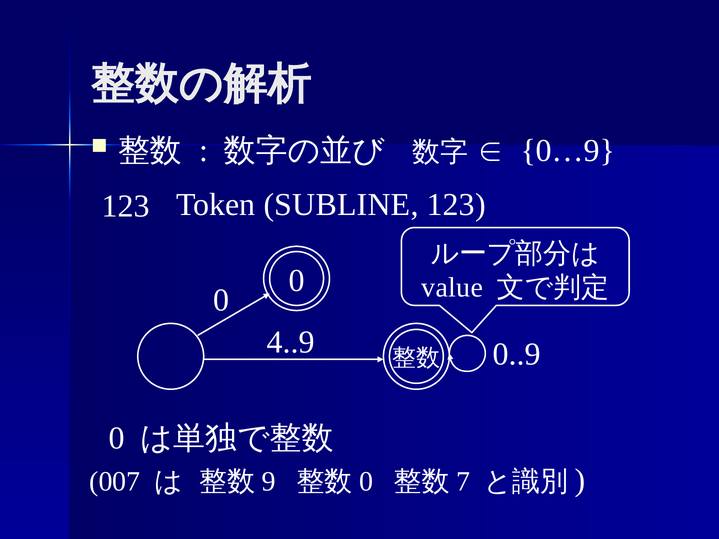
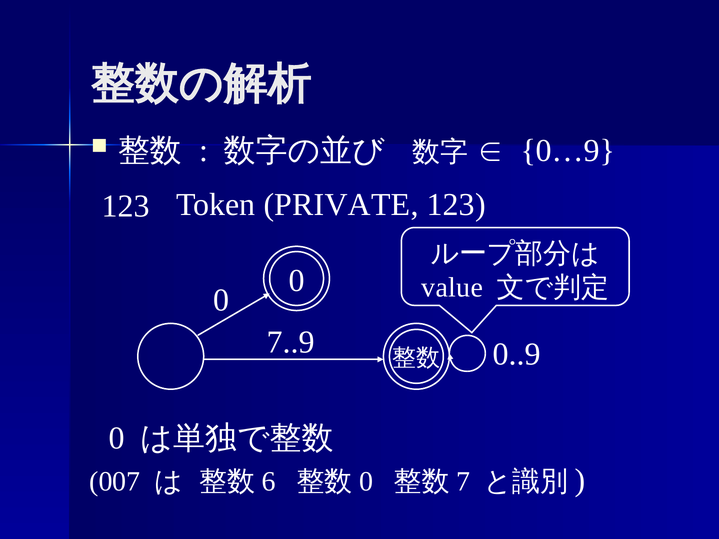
SUBLINE: SUBLINE -> PRIVATE
4..9: 4..9 -> 7..9
9: 9 -> 6
